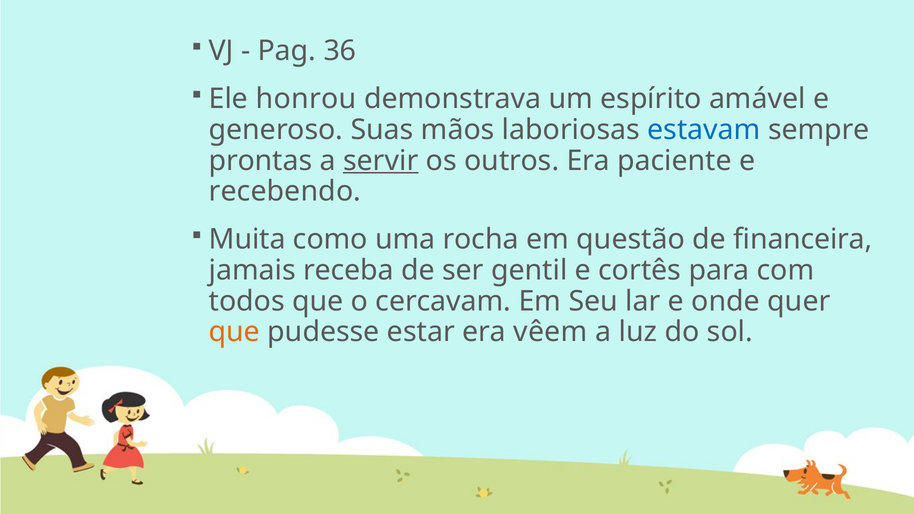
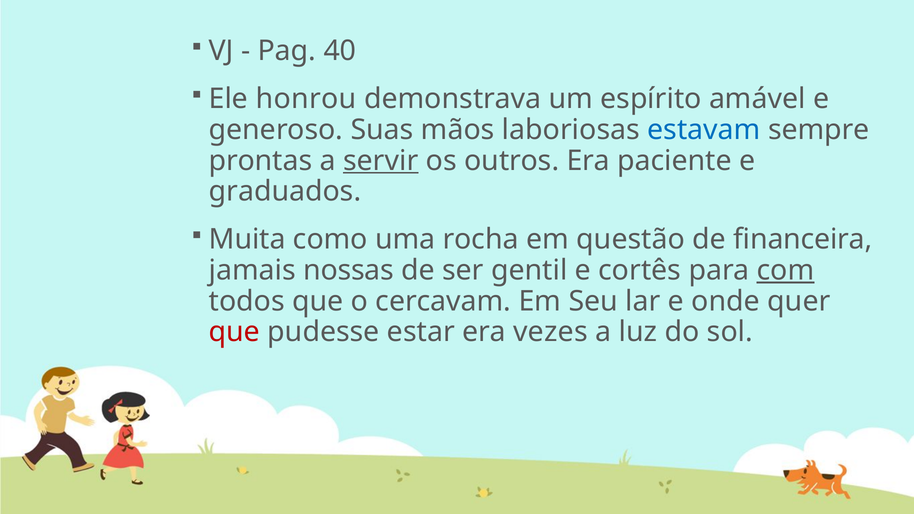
36: 36 -> 40
recebendo: recebendo -> graduados
receba: receba -> nossas
com underline: none -> present
que at (234, 332) colour: orange -> red
vêem: vêem -> vezes
